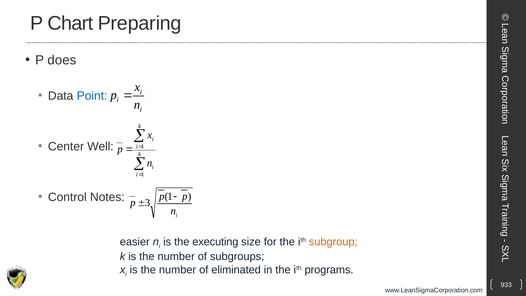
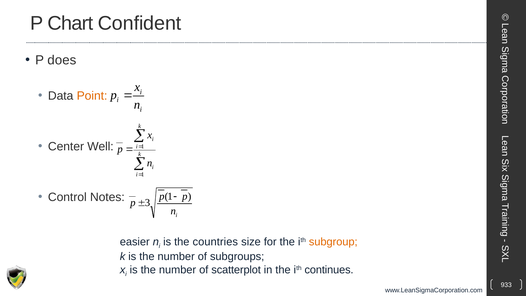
Preparing: Preparing -> Confident
Point colour: blue -> orange
executing: executing -> countries
eliminated: eliminated -> scatterplot
programs: programs -> continues
